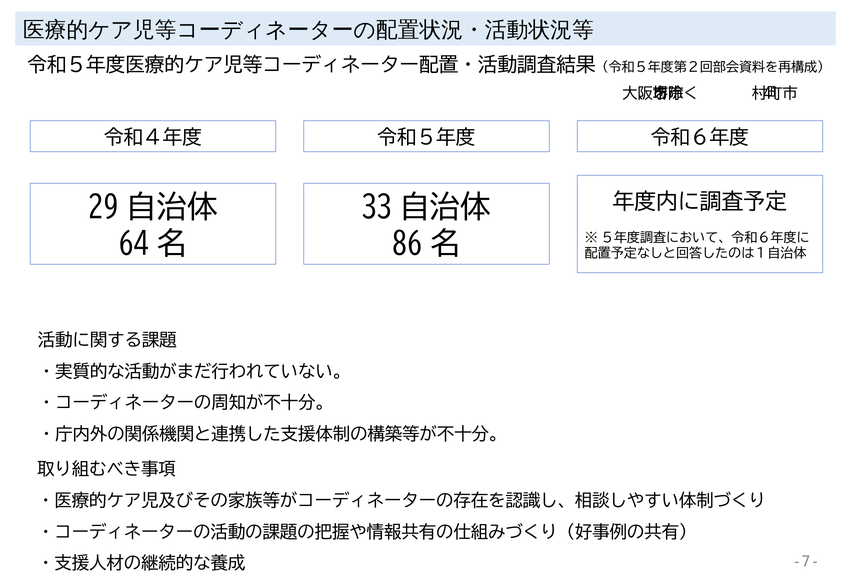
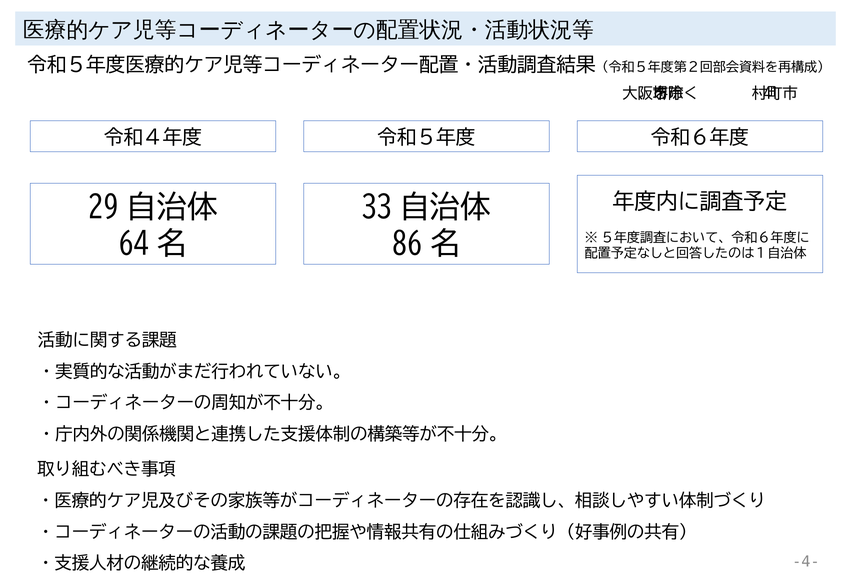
-7-: -7- -> -4-
